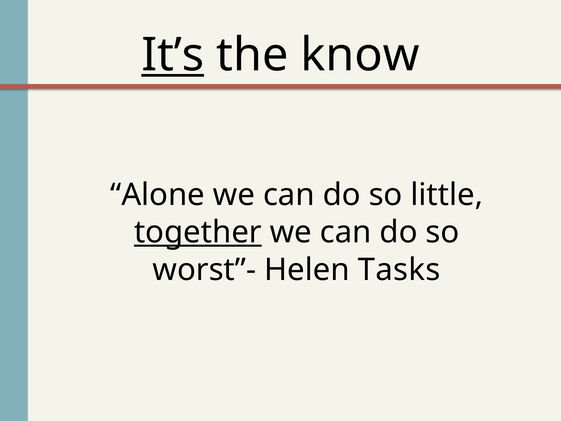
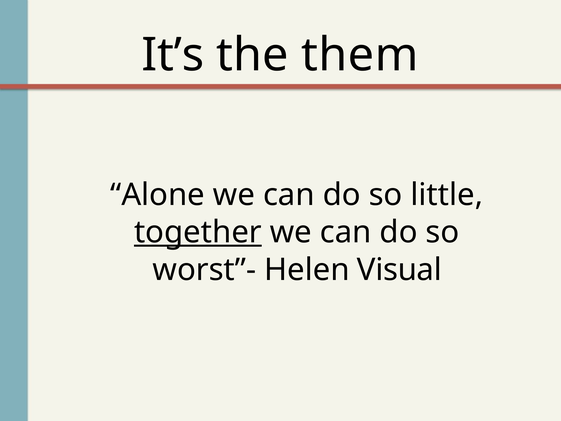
It’s underline: present -> none
know: know -> them
Tasks: Tasks -> Visual
